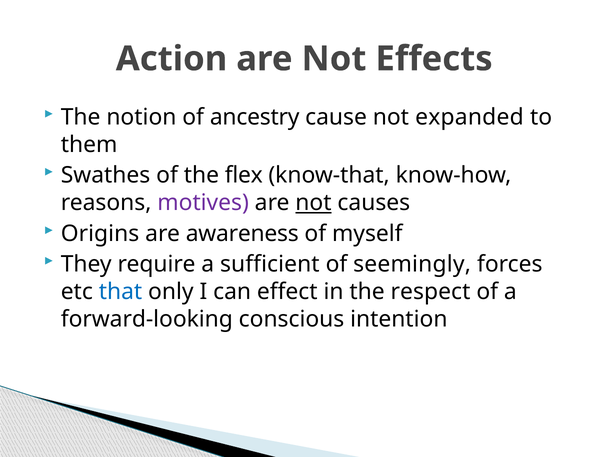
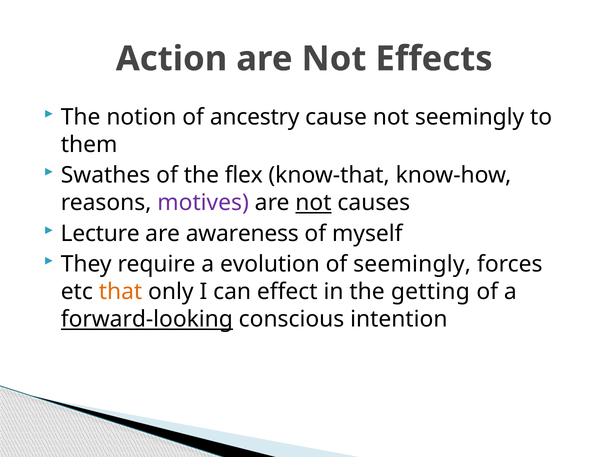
not expanded: expanded -> seemingly
Origins: Origins -> Lecture
sufficient: sufficient -> evolution
that colour: blue -> orange
respect: respect -> getting
forward-looking underline: none -> present
